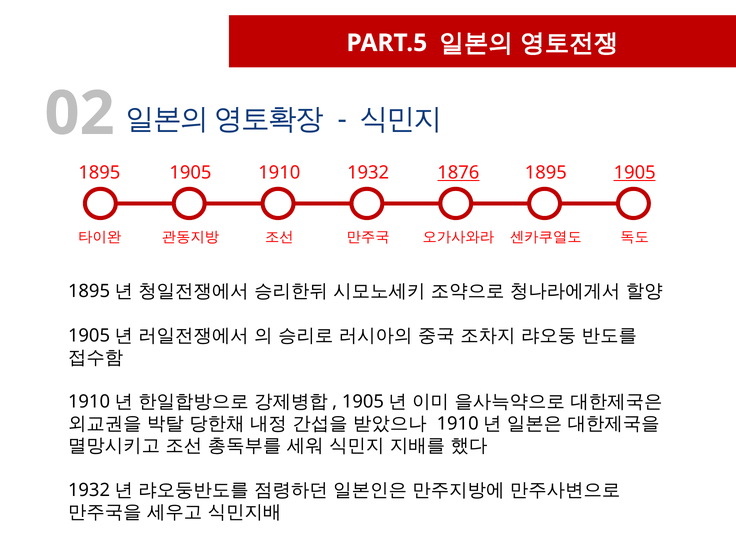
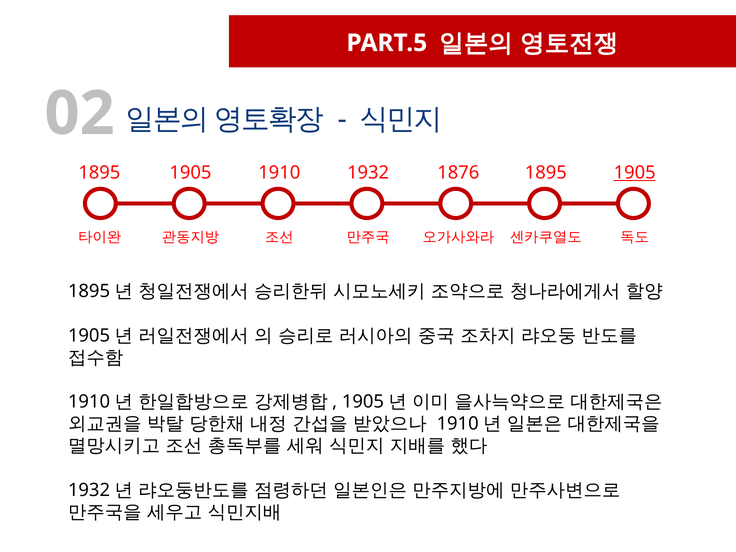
1876 underline: present -> none
